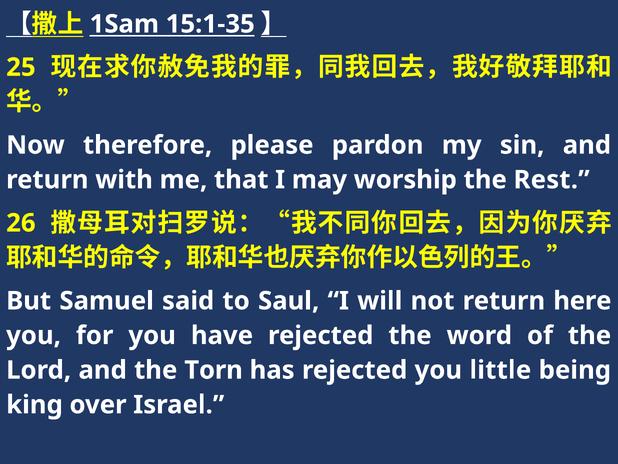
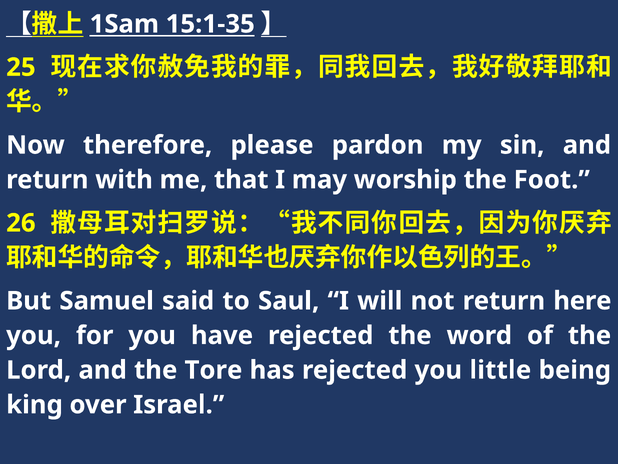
Rest: Rest -> Foot
Torn: Torn -> Tore
